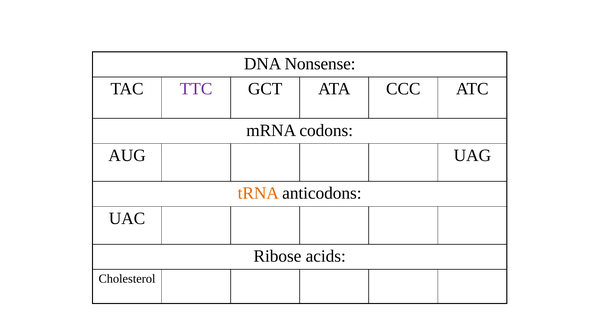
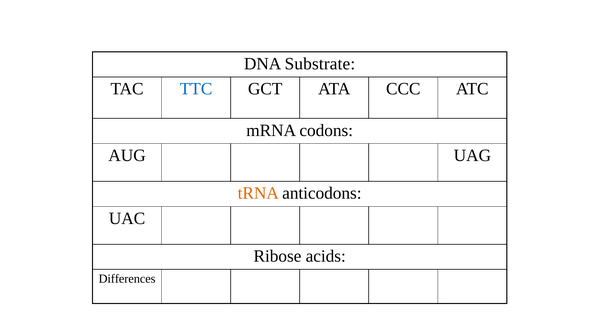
Nonsense: Nonsense -> Substrate
TTC colour: purple -> blue
Cholesterol: Cholesterol -> Differences
